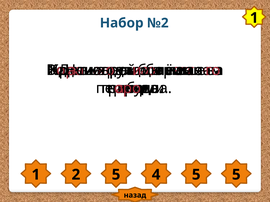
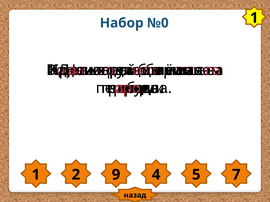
№2: №2 -> №0
2 5: 5 -> 9
5 5: 5 -> 7
